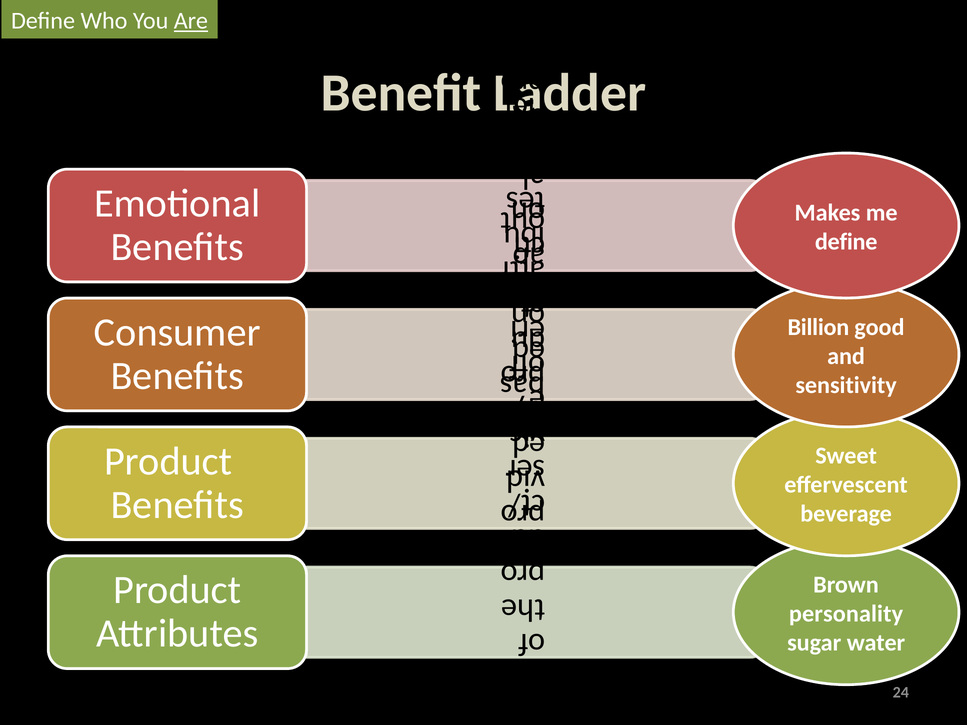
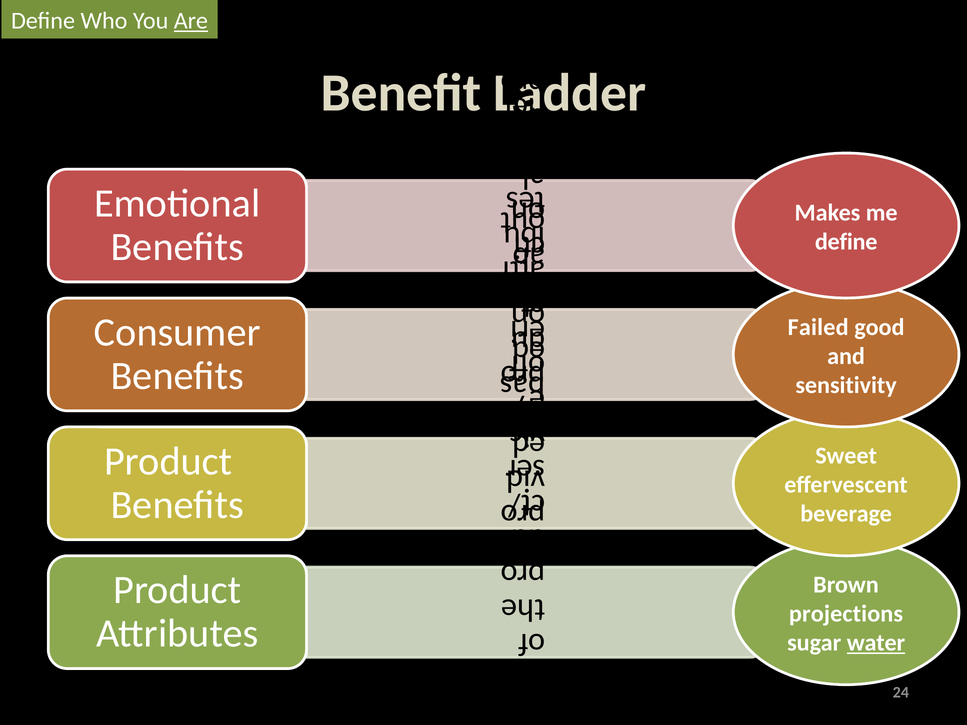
Billion: Billion -> Failed
personality: personality -> projections
water underline: none -> present
